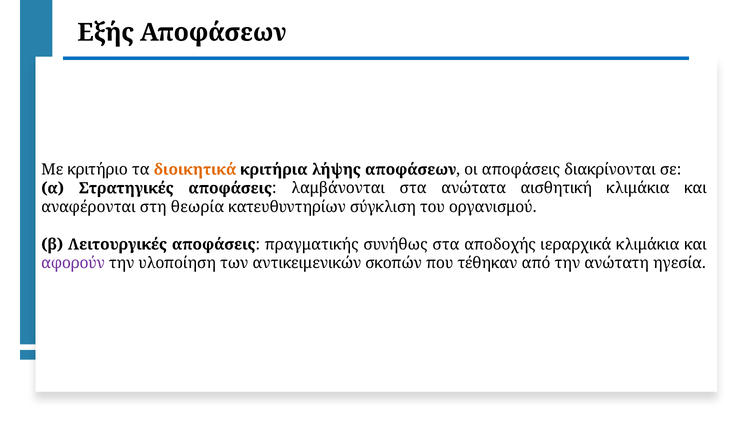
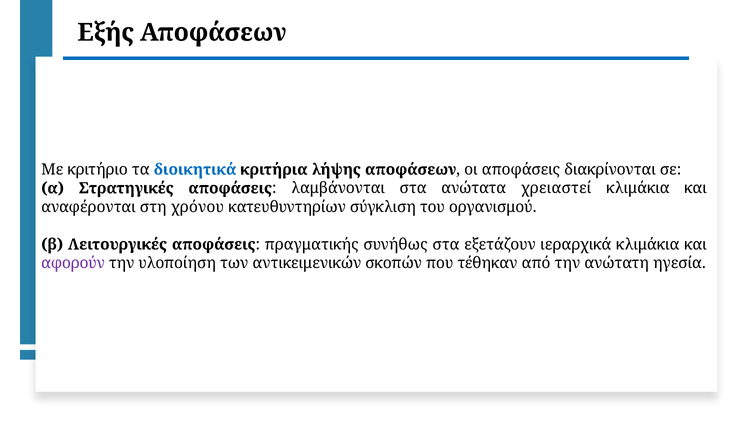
διοικητικά colour: orange -> blue
αισθητική: αισθητική -> χρειαστεί
θεωρία: θεωρία -> χρόνου
αποδοχής: αποδοχής -> εξετάζουν
